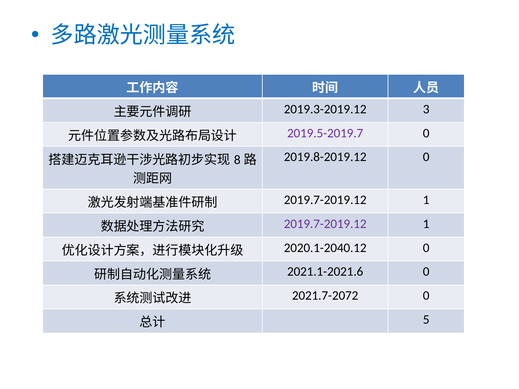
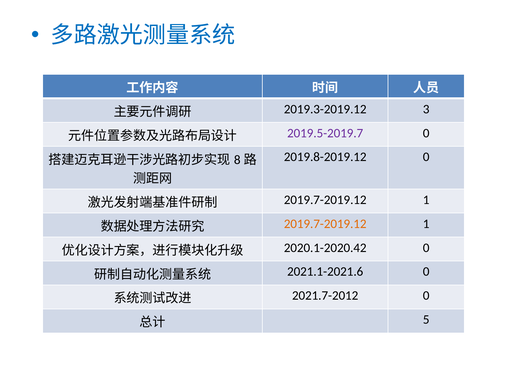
2019.7-2019.12 at (325, 224) colour: purple -> orange
2020.1-2040.12: 2020.1-2040.12 -> 2020.1-2020.42
2021.7-2072: 2021.7-2072 -> 2021.7-2012
